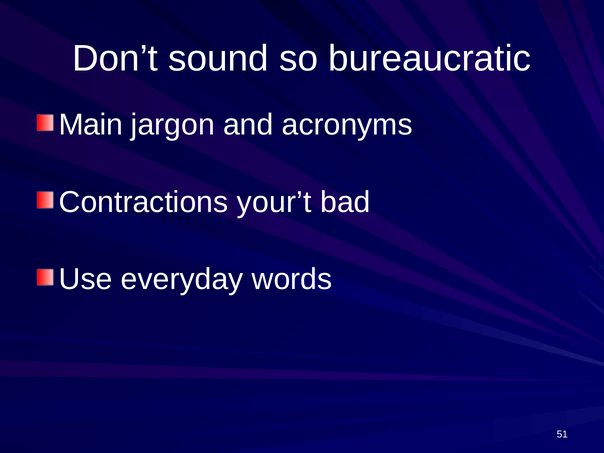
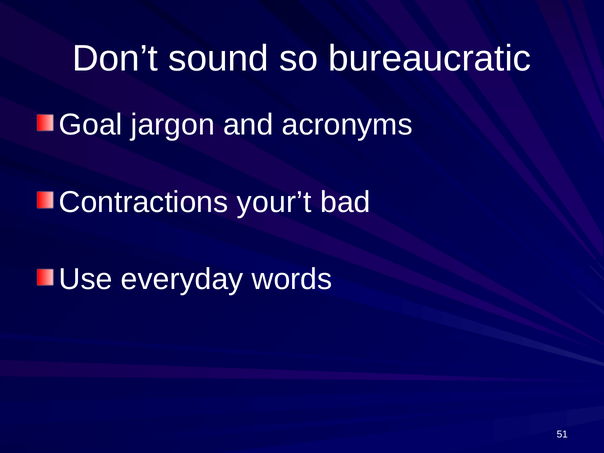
Main: Main -> Goal
